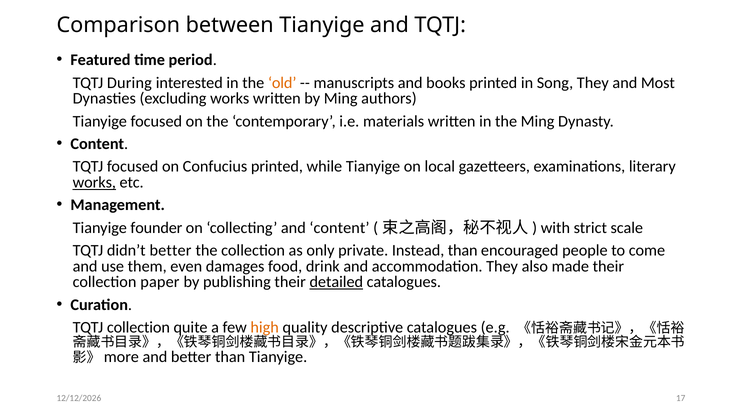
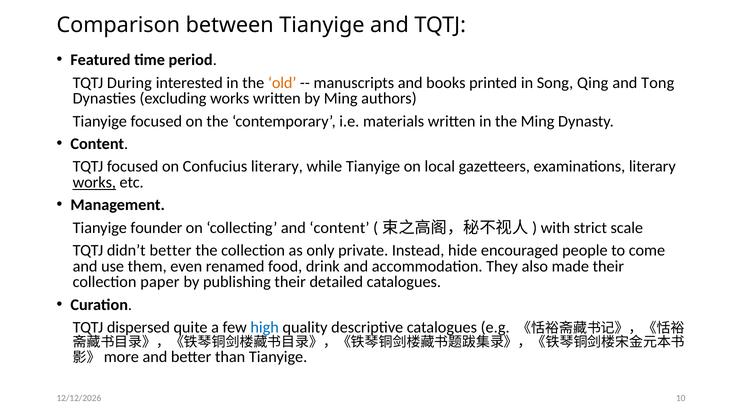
Song They: They -> Qing
Most: Most -> Tong
Confucius printed: printed -> literary
Instead than: than -> hide
damages: damages -> renamed
detailed underline: present -> none
TQTJ collection: collection -> dispersed
high colour: orange -> blue
17: 17 -> 10
